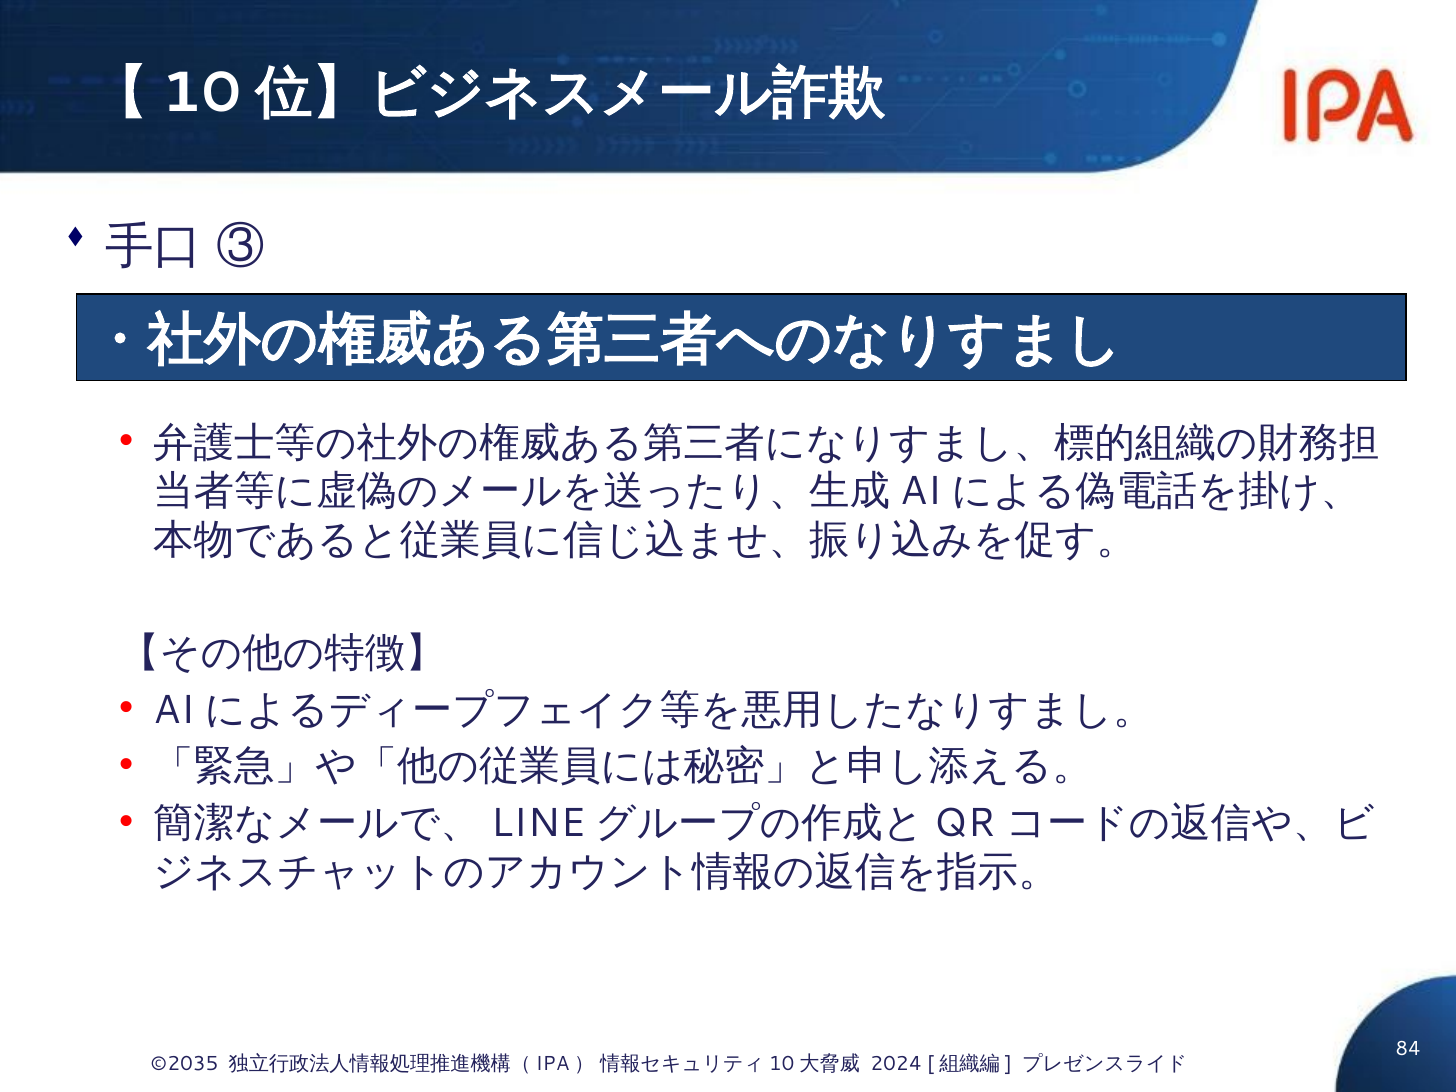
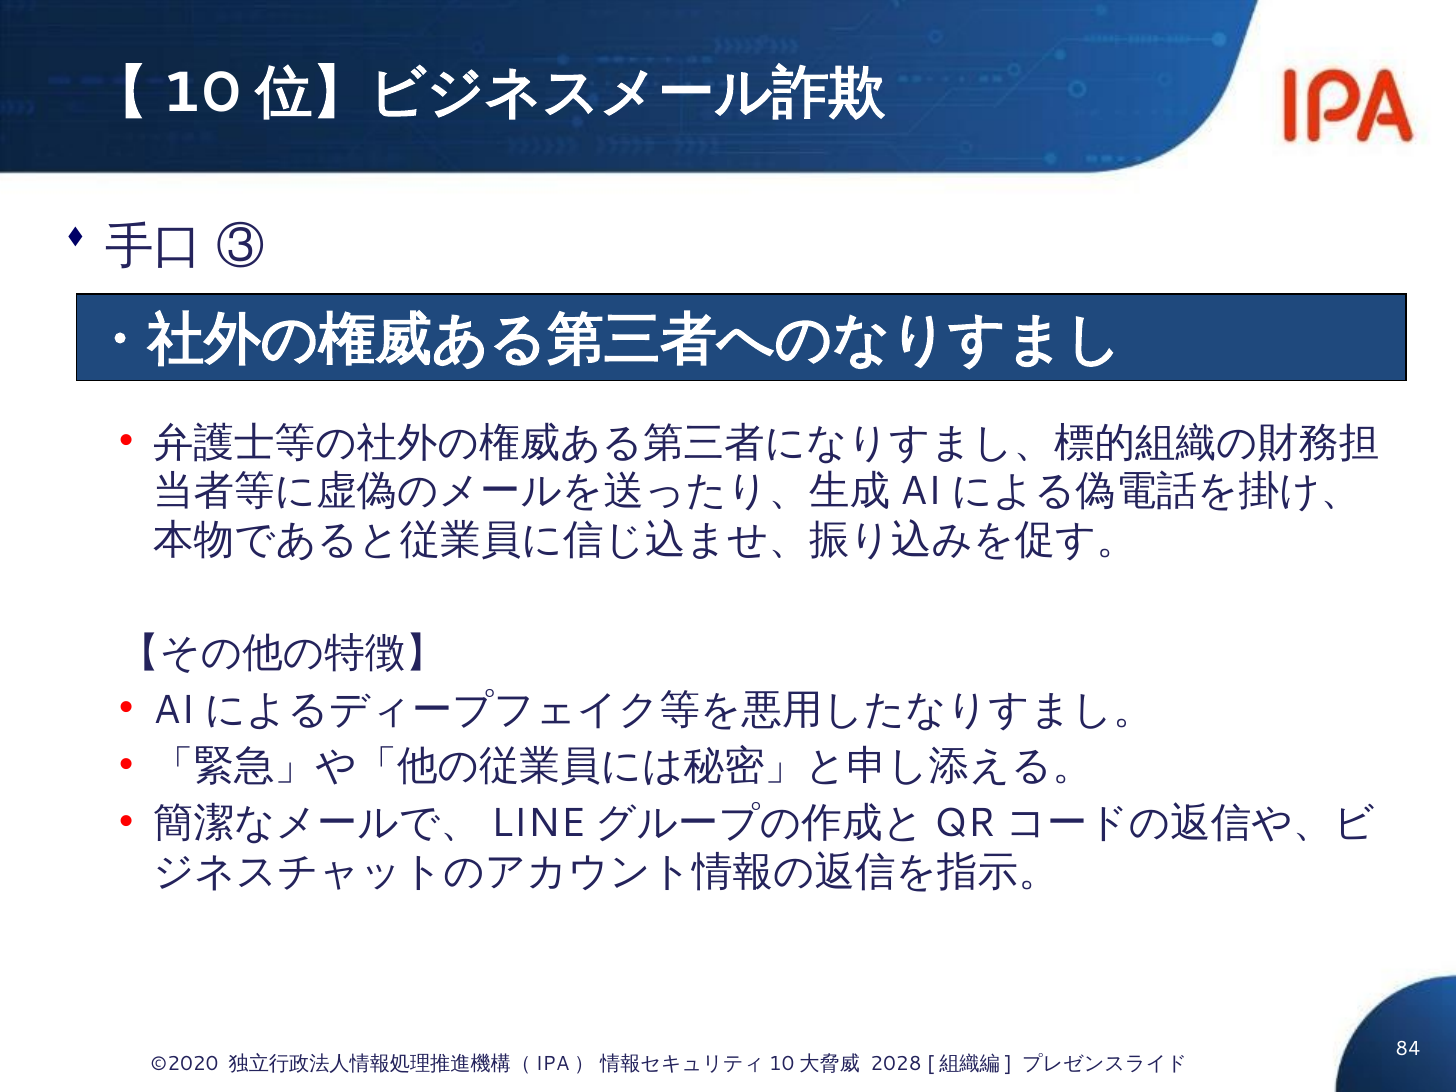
©2035: ©2035 -> ©2020
2024: 2024 -> 2028
